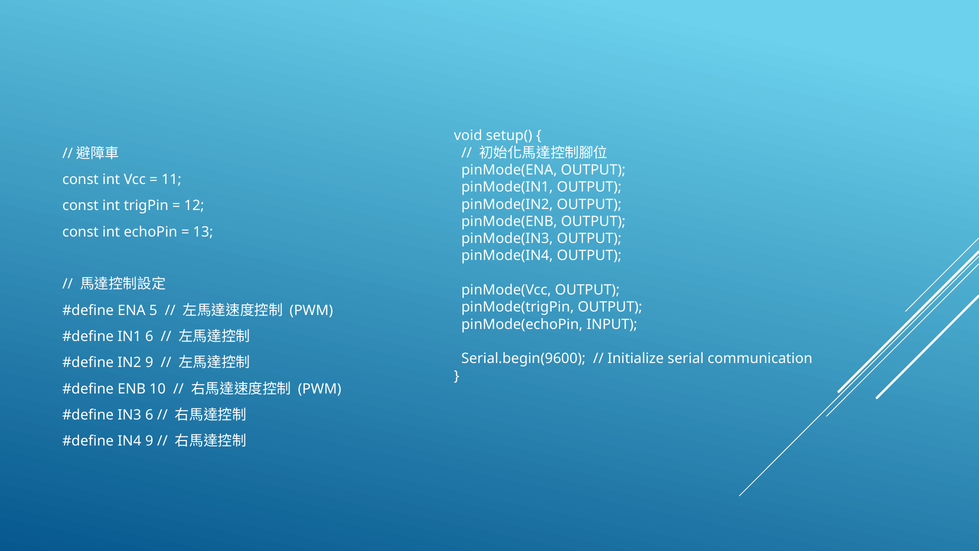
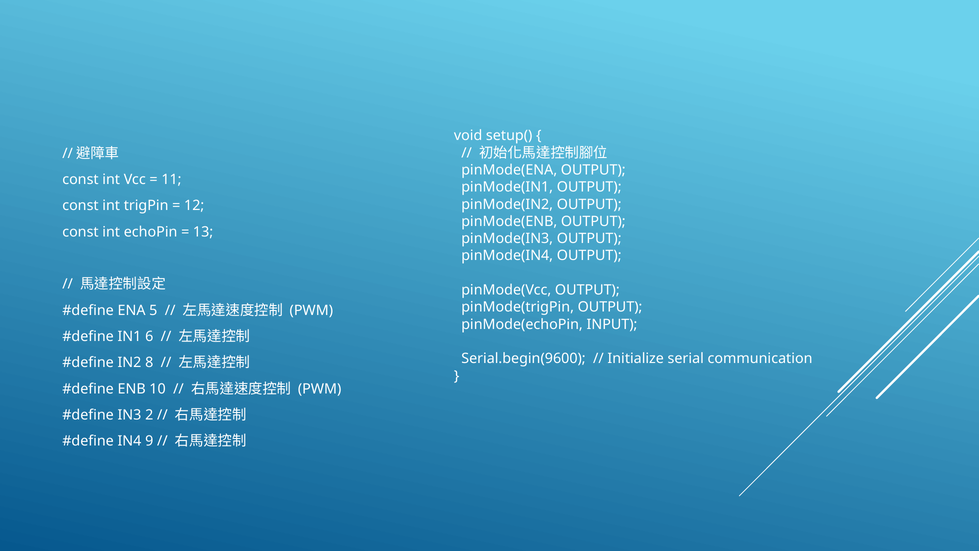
IN2 9: 9 -> 8
IN3 6: 6 -> 2
